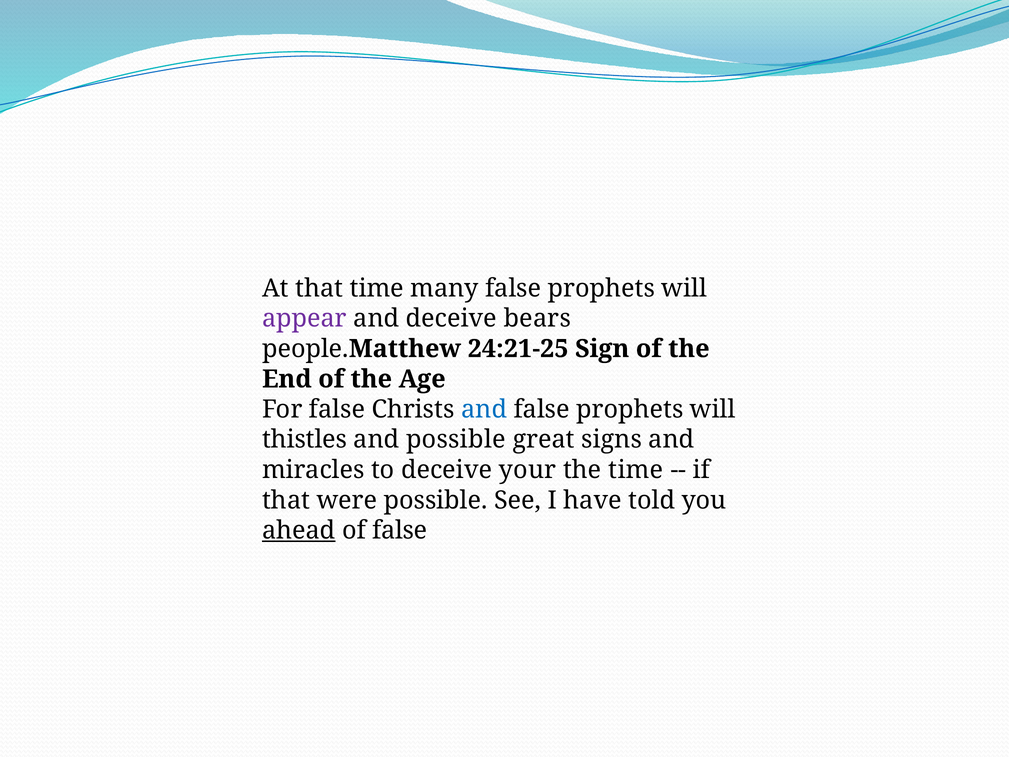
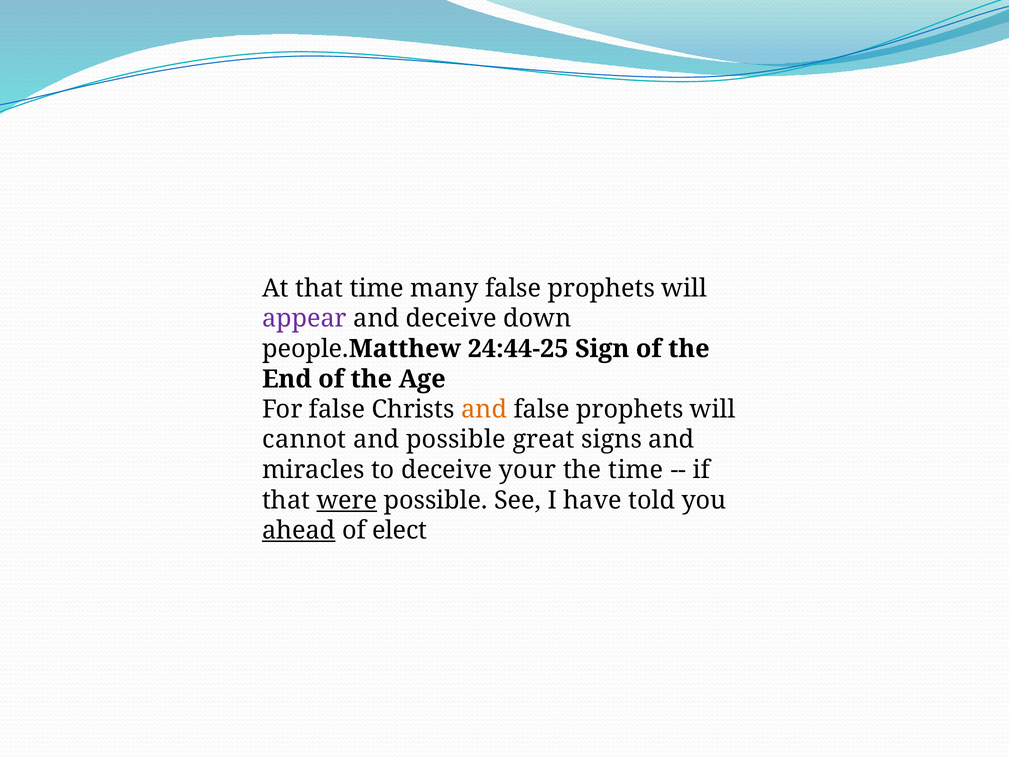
bears: bears -> down
24:21-25: 24:21-25 -> 24:44-25
and at (484, 409) colour: blue -> orange
thistles: thistles -> cannot
were underline: none -> present
of false: false -> elect
